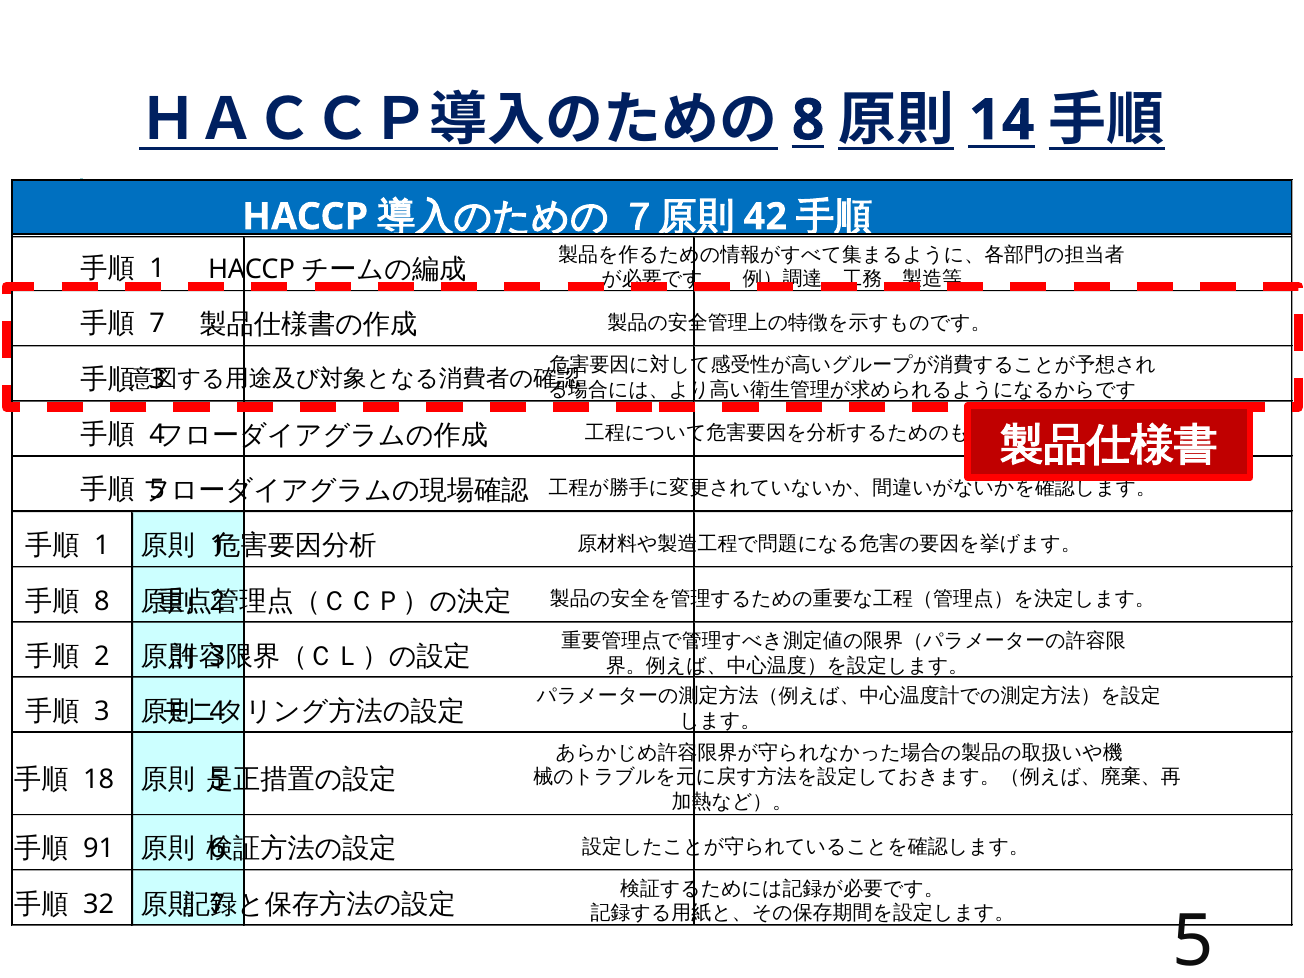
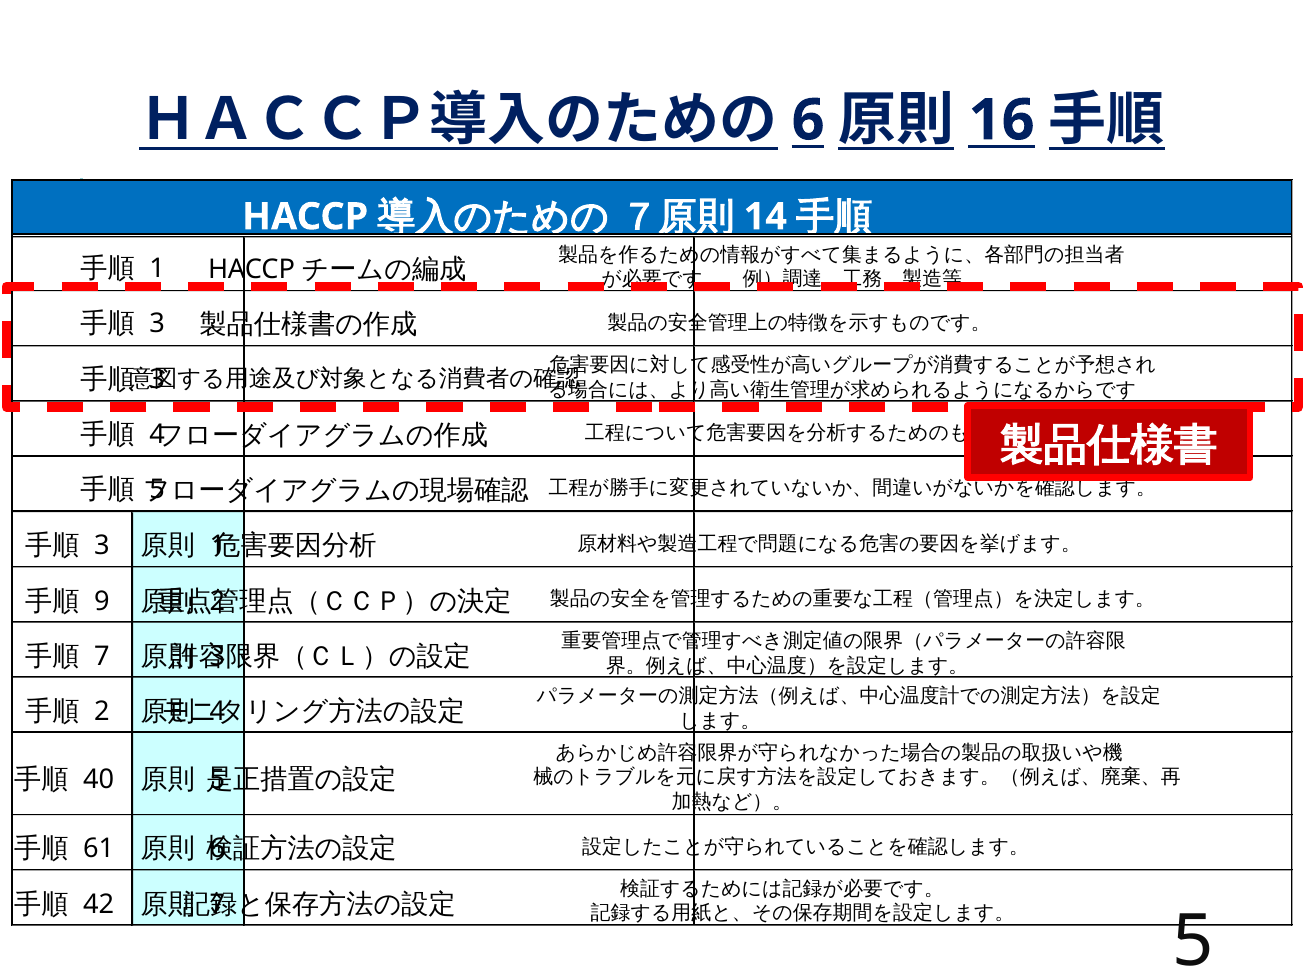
8 at (808, 120): 8 -> 6
14: 14 -> 16
42: 42 -> 14
7 at (157, 324): 7 -> 3
1 at (102, 546): 1 -> 3
8 at (102, 601): 8 -> 9
2 at (102, 656): 2 -> 7
3 at (102, 711): 3 -> 2
18: 18 -> 40
91: 91 -> 61
32: 32 -> 42
